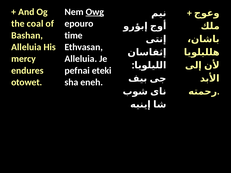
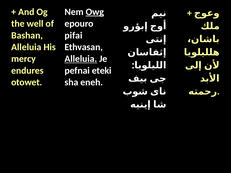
coal: coal -> well
time: time -> pifai
Alleluia at (81, 59) underline: none -> present
